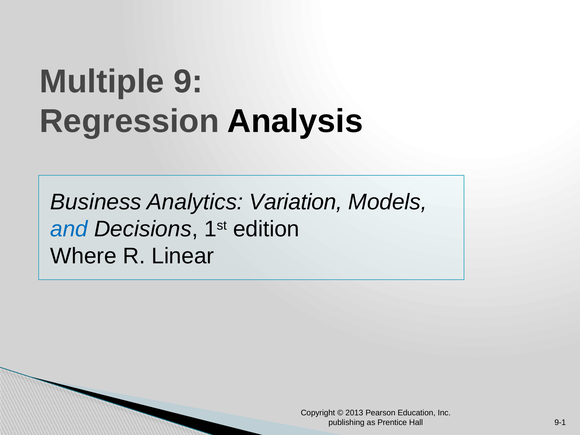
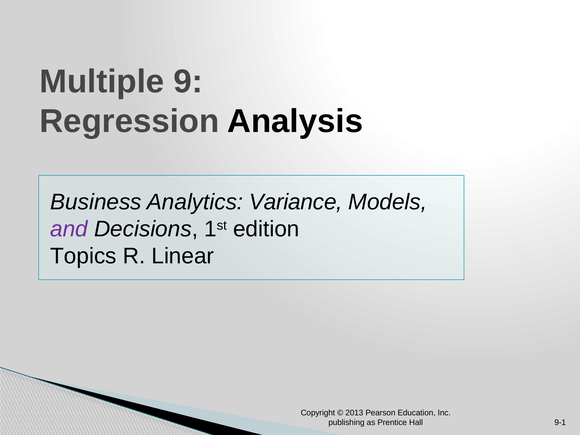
Variation: Variation -> Variance
and colour: blue -> purple
Where: Where -> Topics
